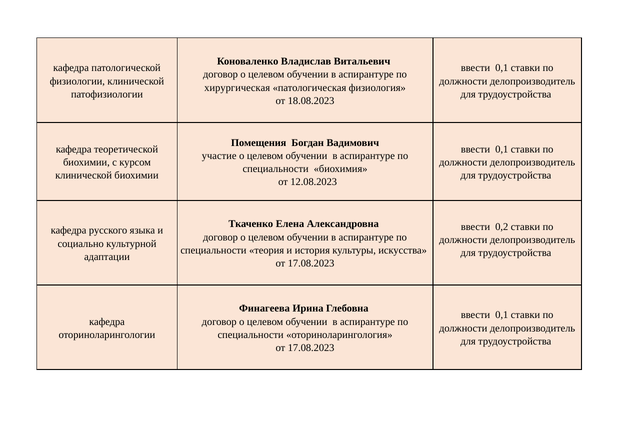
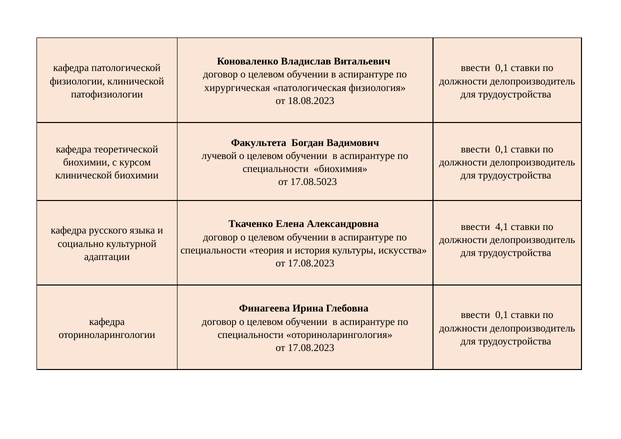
Помещения: Помещения -> Факультета
участие: участие -> лучевой
12.08.2023: 12.08.2023 -> 17.08.5023
0,2: 0,2 -> 4,1
